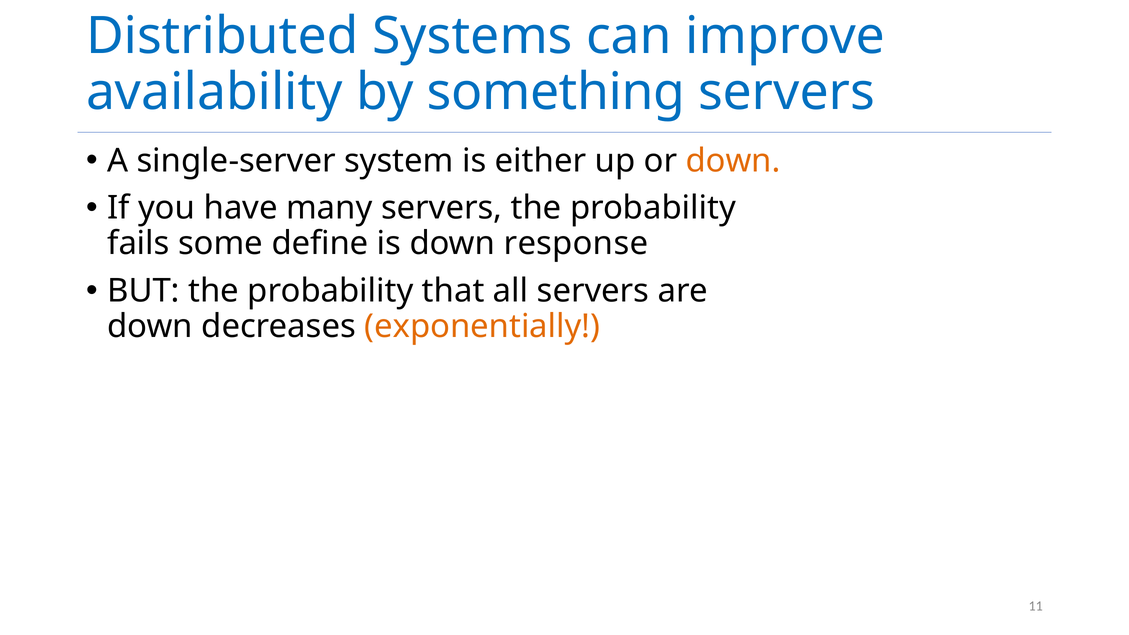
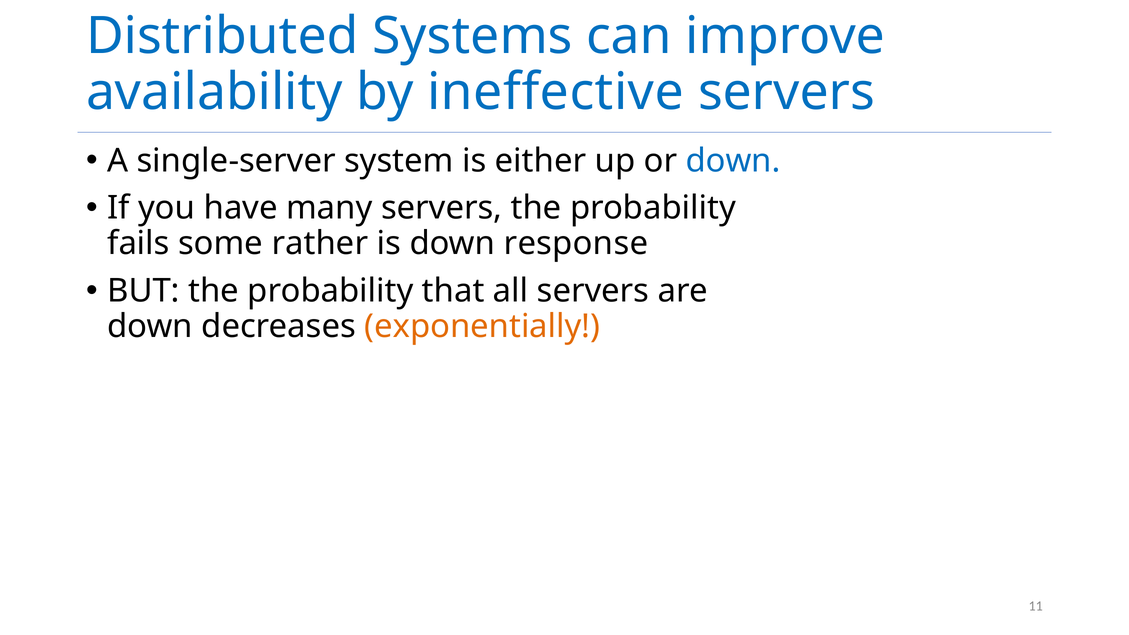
something: something -> ineffective
down at (733, 161) colour: orange -> blue
define: define -> rather
